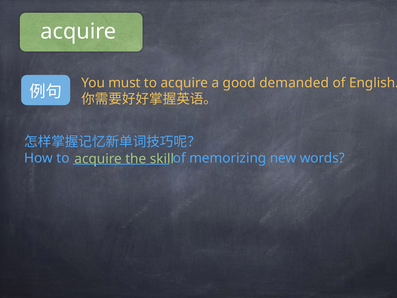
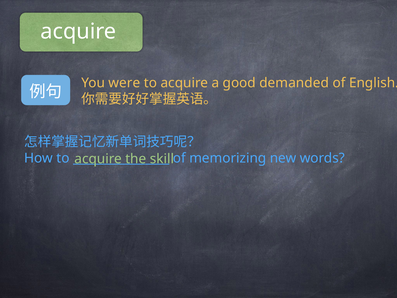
must: must -> were
